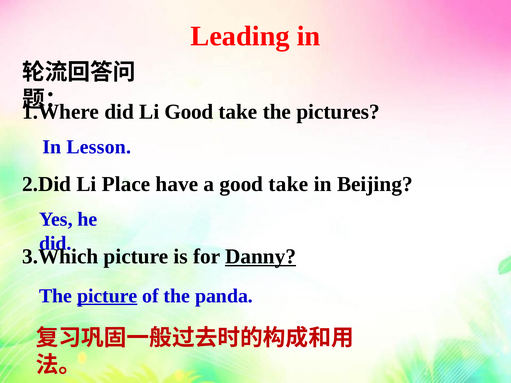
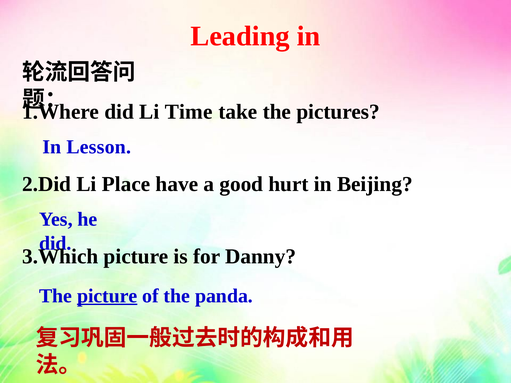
Li Good: Good -> Time
a good take: take -> hurt
Danny underline: present -> none
